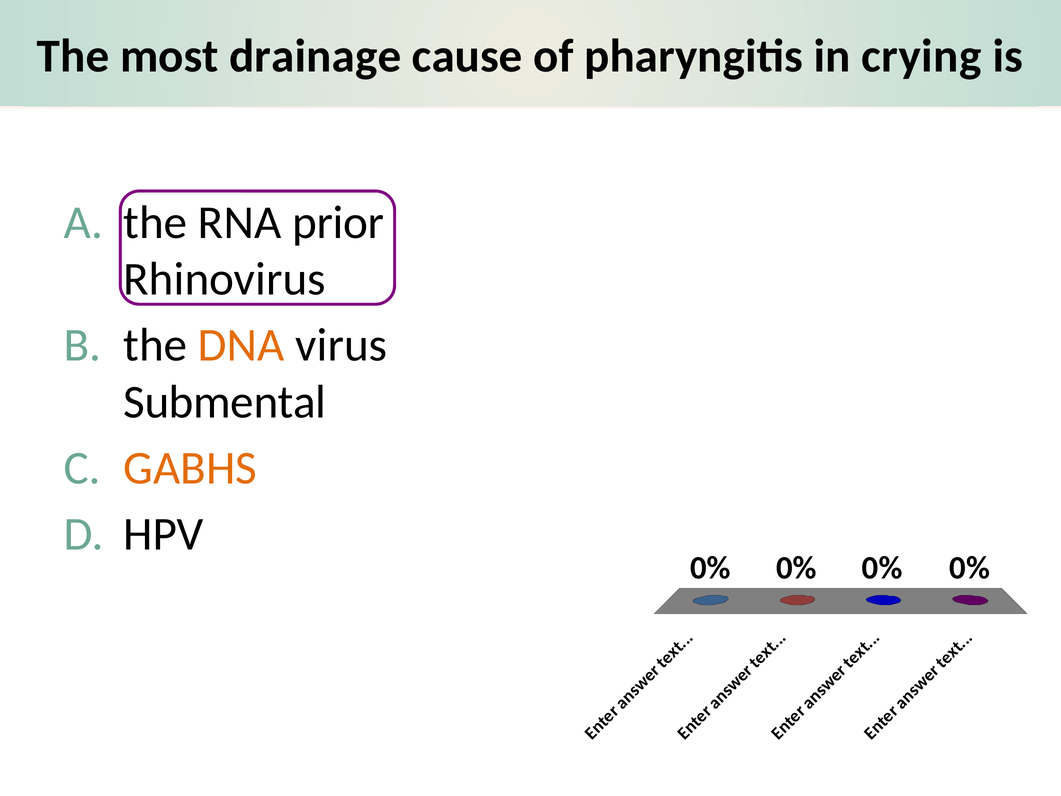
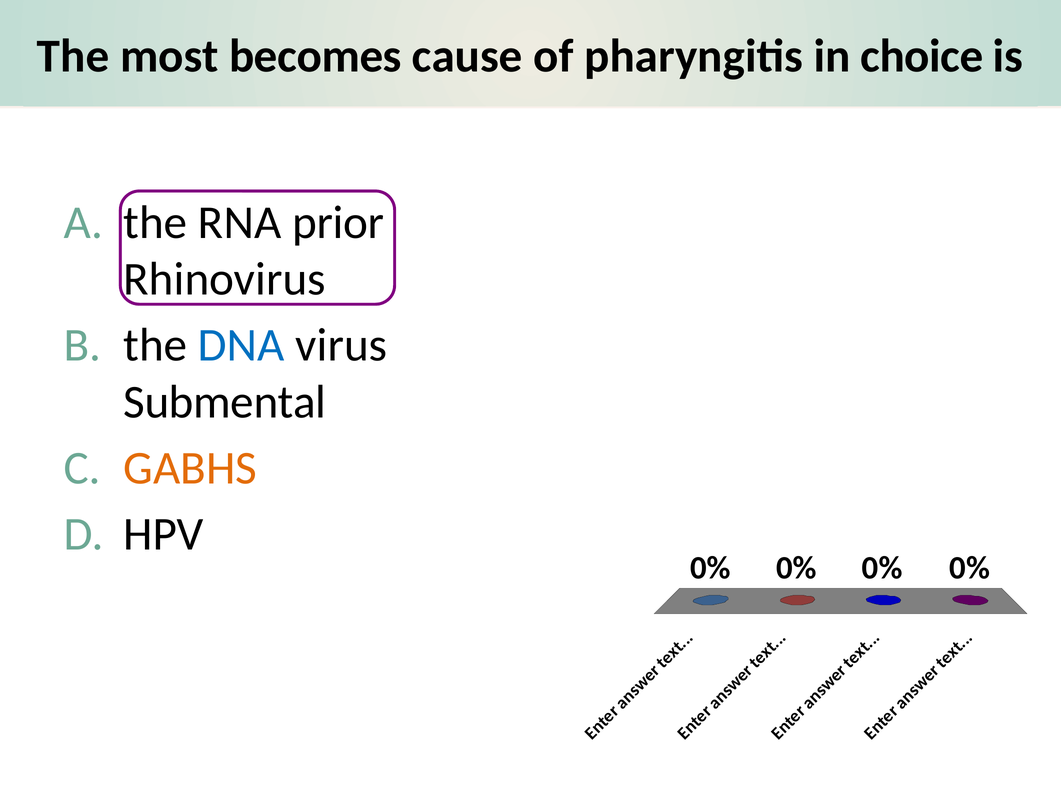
drainage: drainage -> becomes
crying: crying -> choice
DNA colour: orange -> blue
